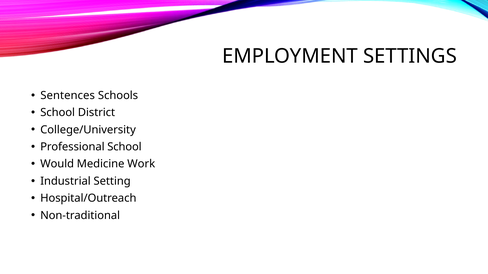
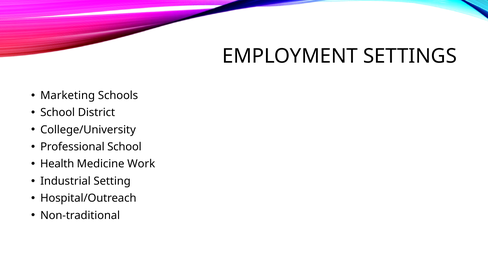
Sentences: Sentences -> Marketing
Would: Would -> Health
